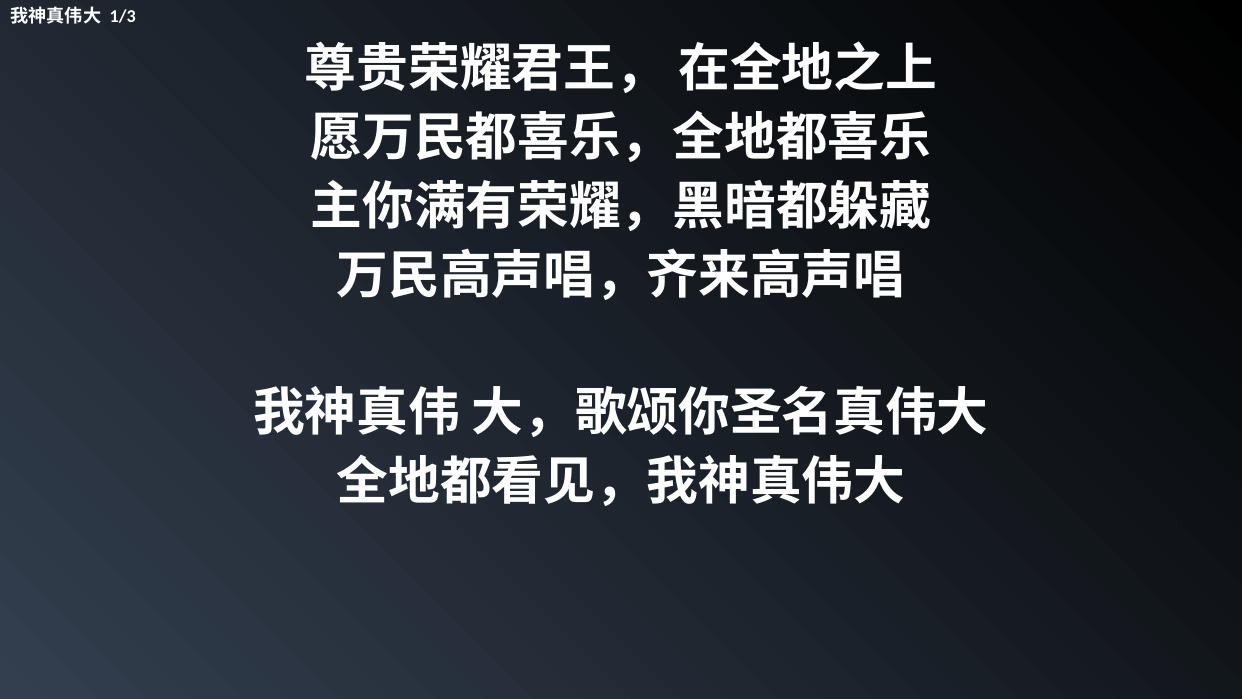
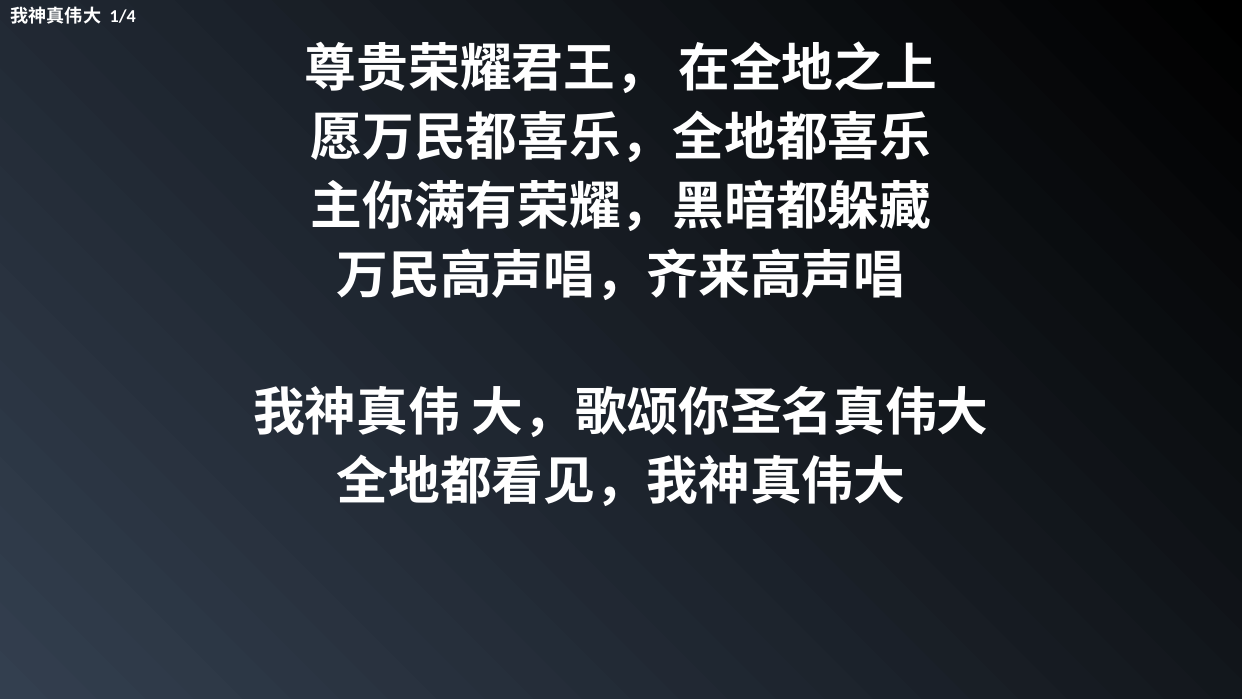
1/3: 1/3 -> 1/4
